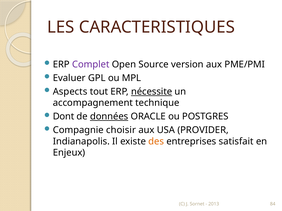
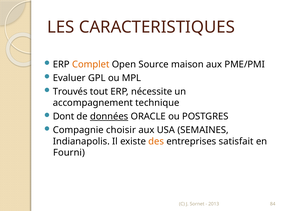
Complet colour: purple -> orange
version: version -> maison
Aspects: Aspects -> Trouvés
nécessite underline: present -> none
PROVIDER: PROVIDER -> SEMAINES
Enjeux: Enjeux -> Fourni
